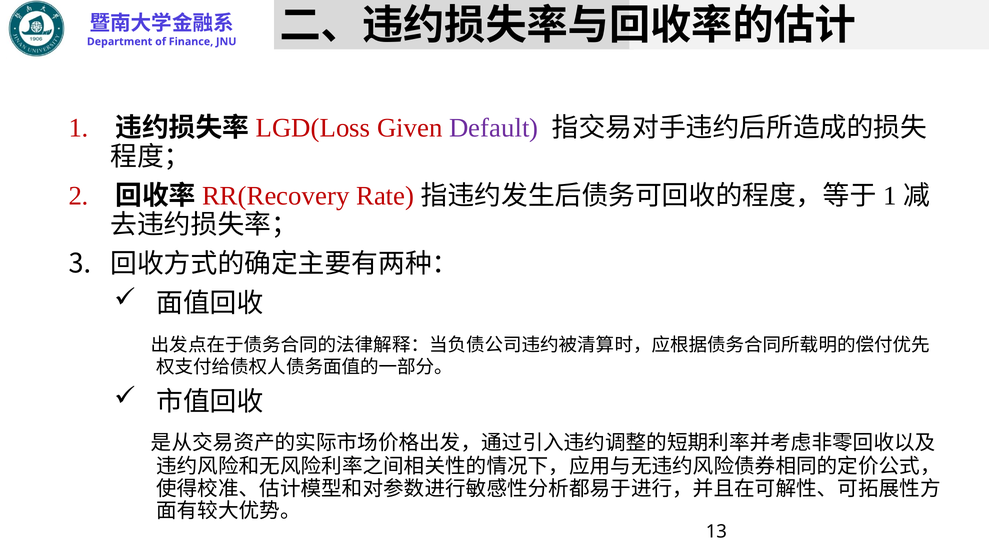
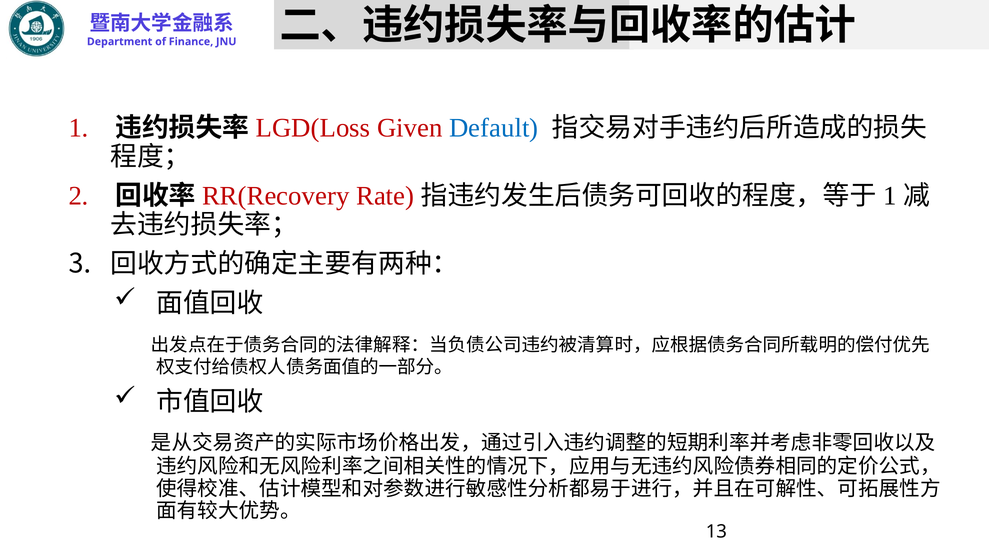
Default colour: purple -> blue
